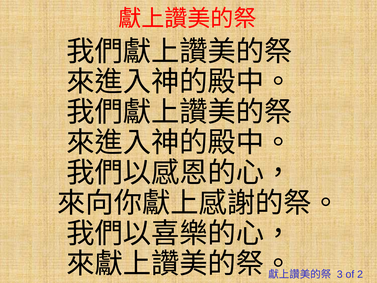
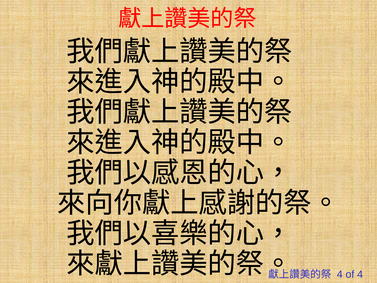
3 at (340, 274): 3 -> 4
of 2: 2 -> 4
